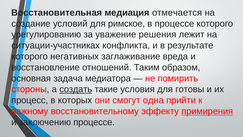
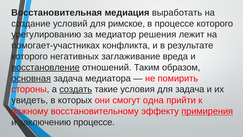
отмечается: отмечается -> выработать
уважение: уважение -> медиатор
ситуации-участниках: ситуации-участниках -> помогает-участниках
восстановление underline: none -> present
основная underline: none -> present
для готовы: готовы -> задача
процесс: процесс -> увидеть
